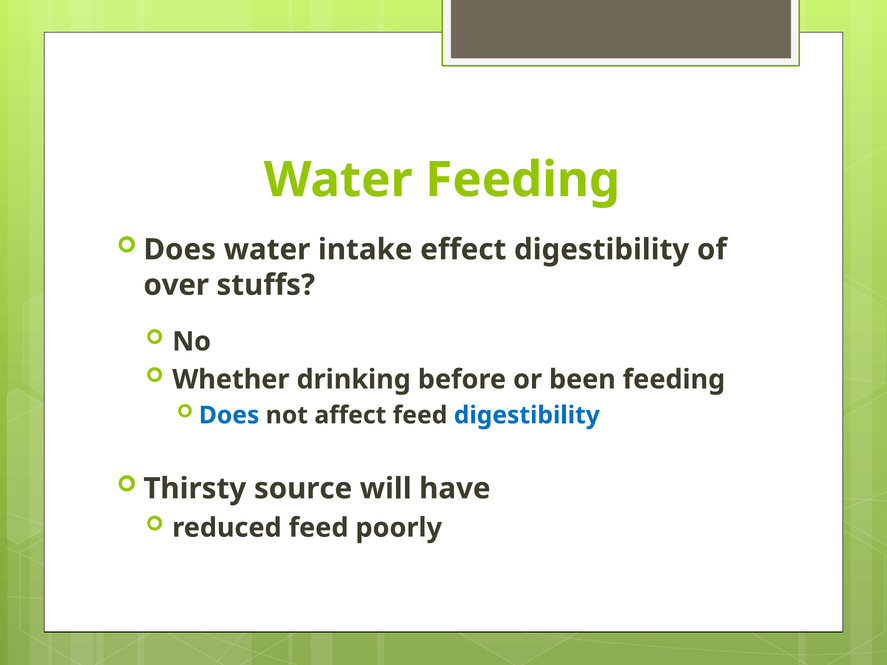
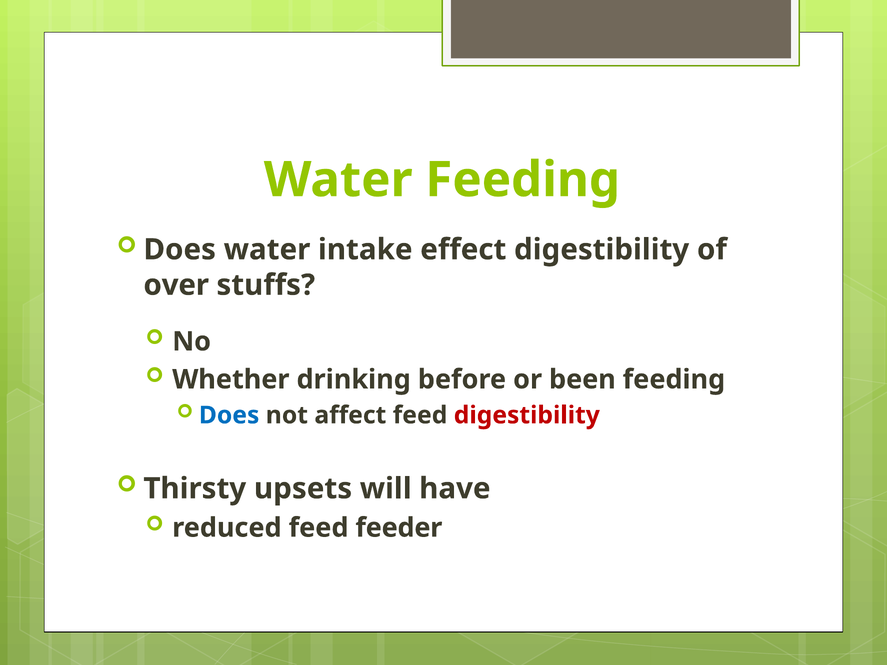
digestibility at (527, 415) colour: blue -> red
source: source -> upsets
poorly: poorly -> feeder
